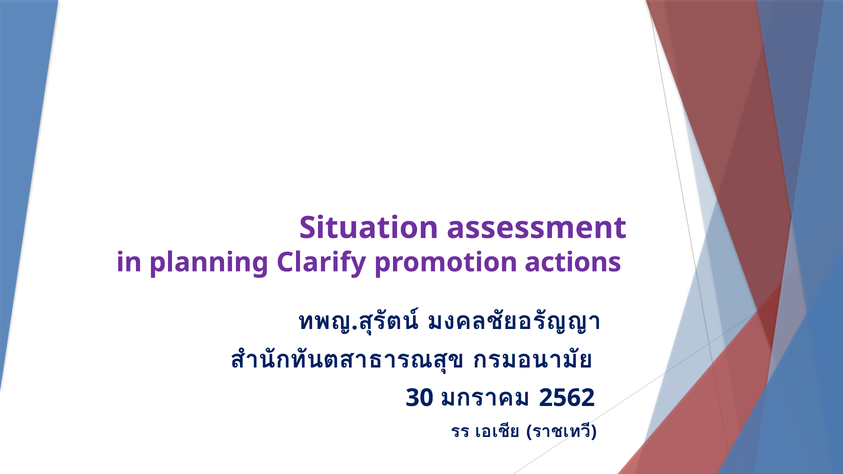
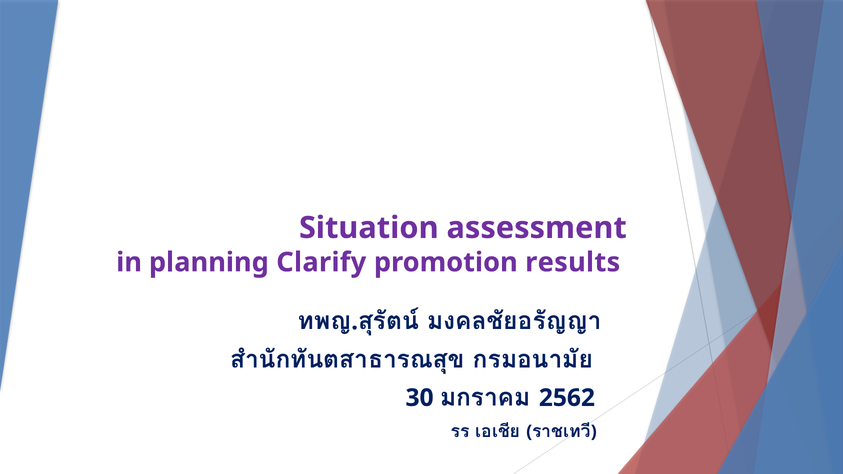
actions: actions -> results
